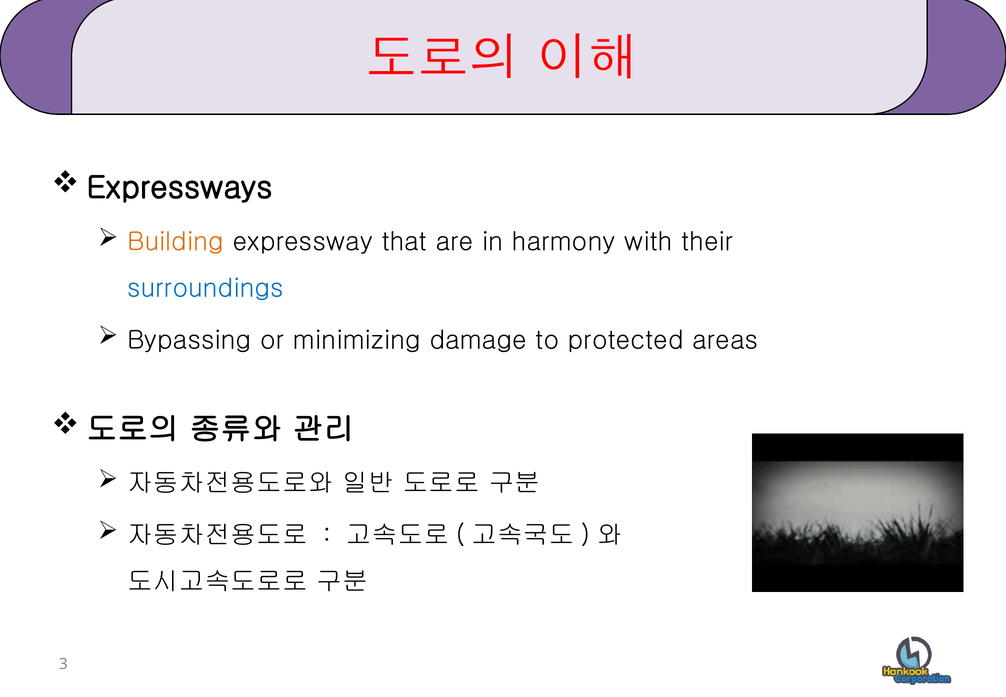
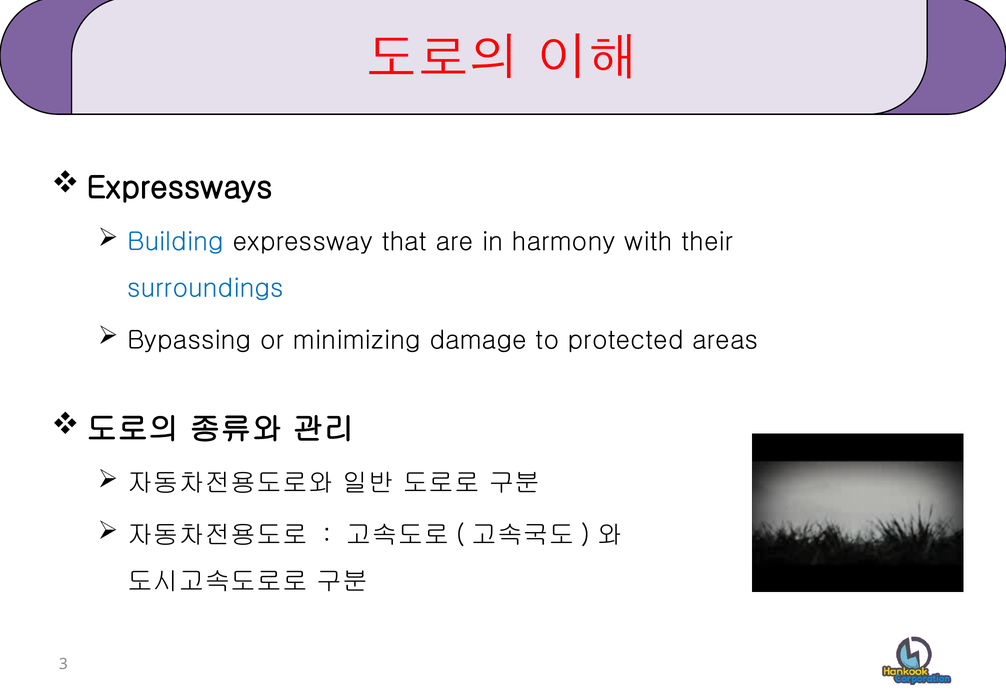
Building colour: orange -> blue
